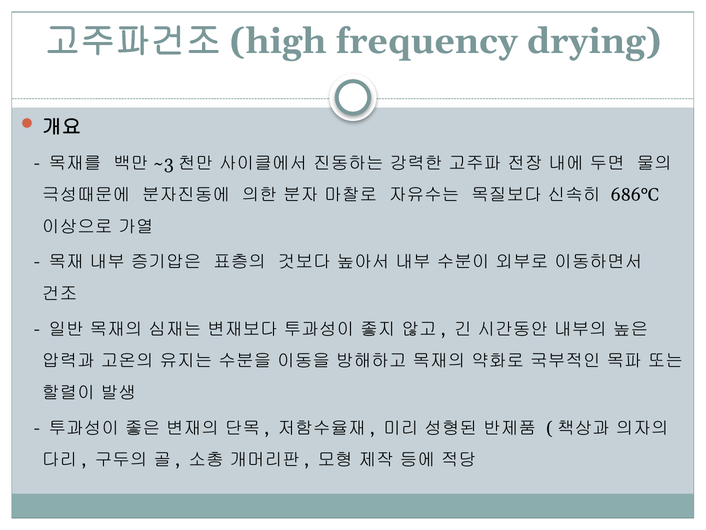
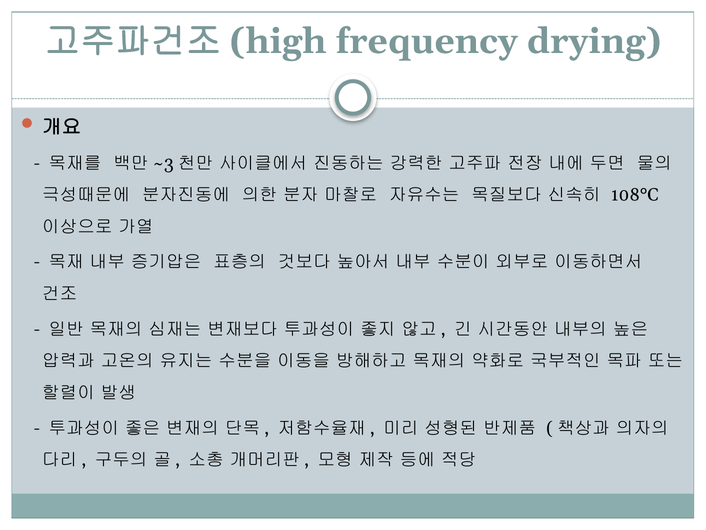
686°C: 686°C -> 108°C
